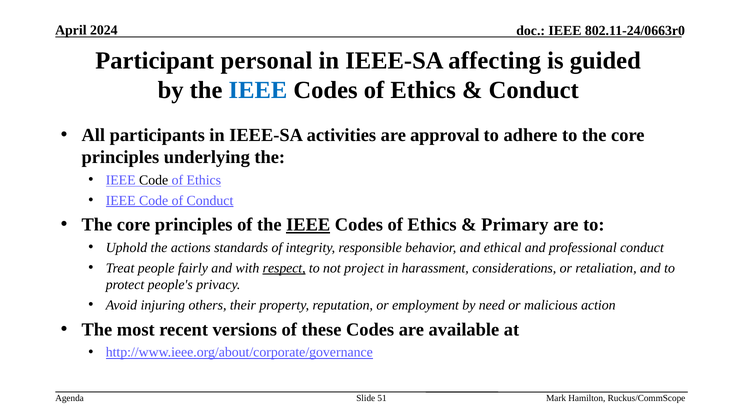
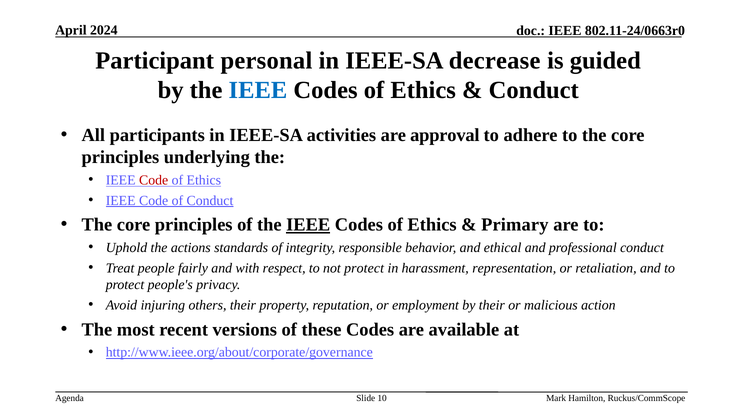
affecting: affecting -> decrease
Code at (154, 180) colour: black -> red
respect underline: present -> none
not project: project -> protect
considerations: considerations -> representation
by need: need -> their
51: 51 -> 10
